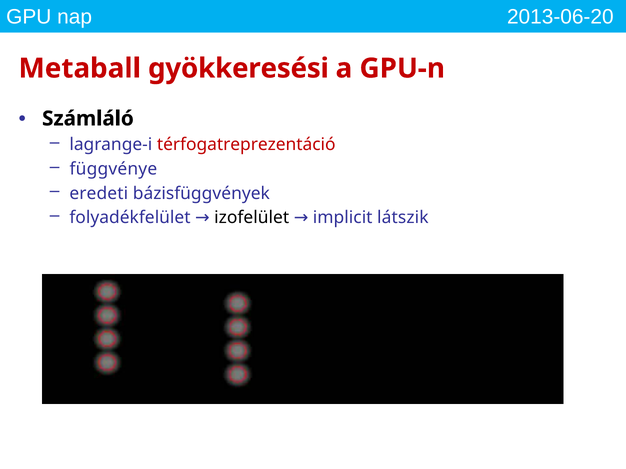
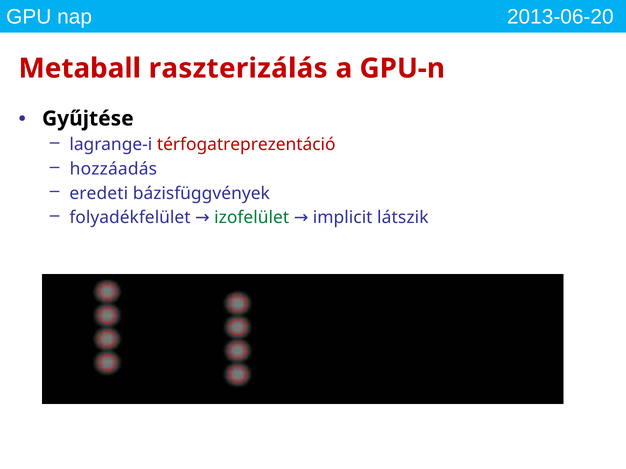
gyökkeresési: gyökkeresési -> raszterizálás
Számláló: Számláló -> Gyűjtése
függvénye: függvénye -> hozzáadás
izofelület colour: black -> green
